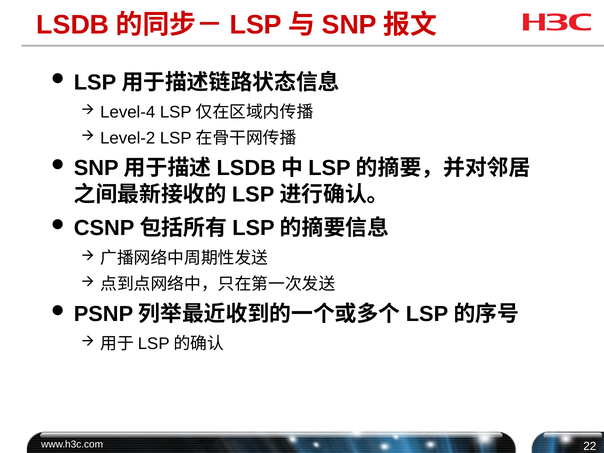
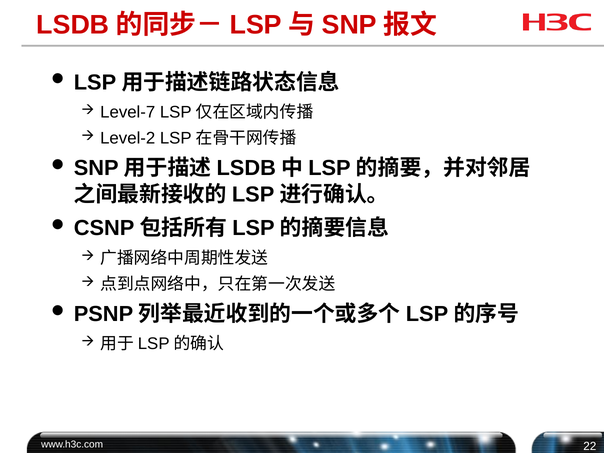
Level-4: Level-4 -> Level-7
